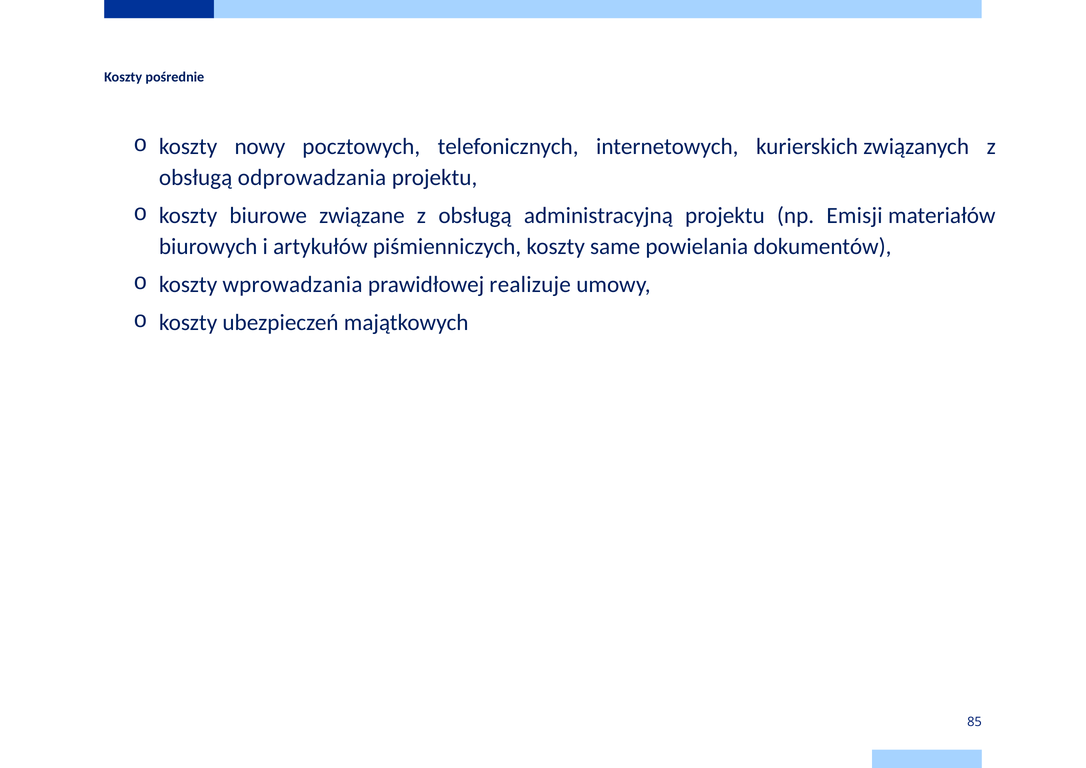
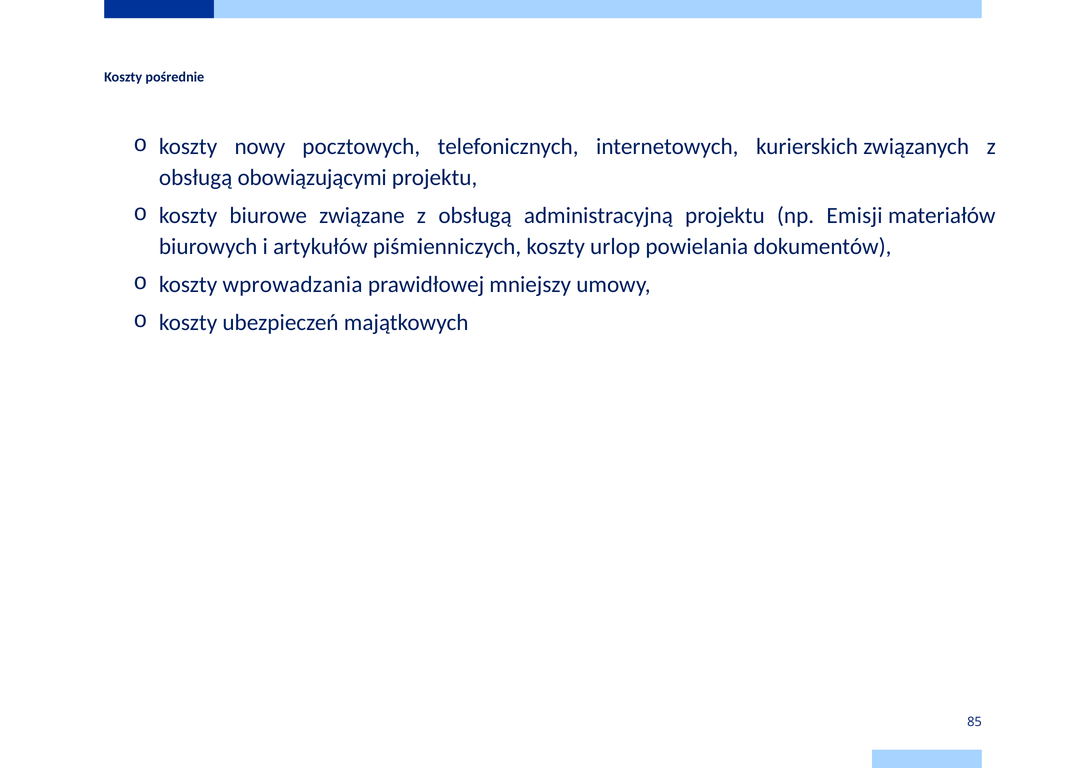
odprowadzania: odprowadzania -> obowiązującymi
same: same -> urlop
realizuje: realizuje -> mniejszy
